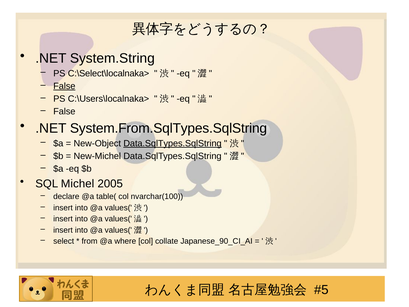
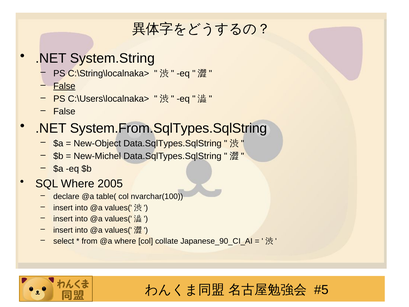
C:\Select\localnaka>: C:\Select\localnaka> -> C:\String\localnaka>
Data.SqlTypes.SqlString at (173, 143) underline: present -> none
SQL Michel: Michel -> Where
